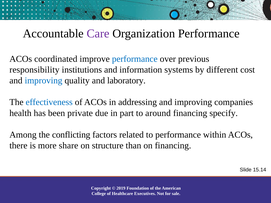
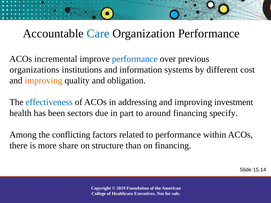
Care colour: purple -> blue
coordinated: coordinated -> incremental
responsibility: responsibility -> organizations
improving at (44, 81) colour: blue -> orange
laboratory: laboratory -> obligation
companies: companies -> investment
private: private -> sectors
